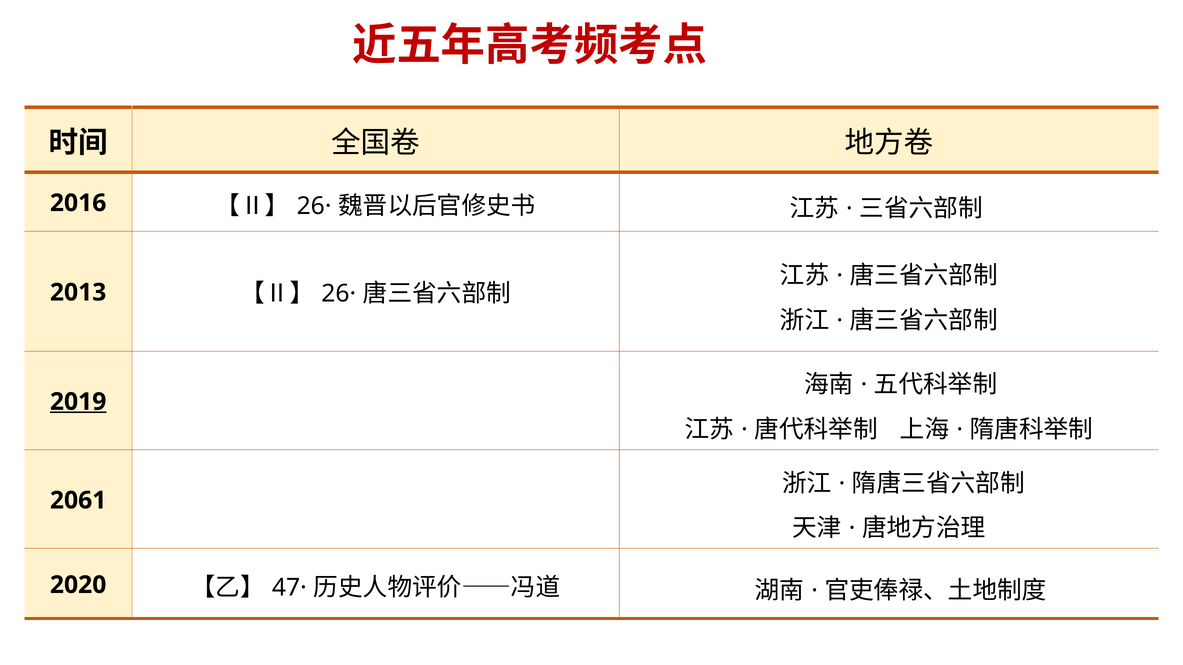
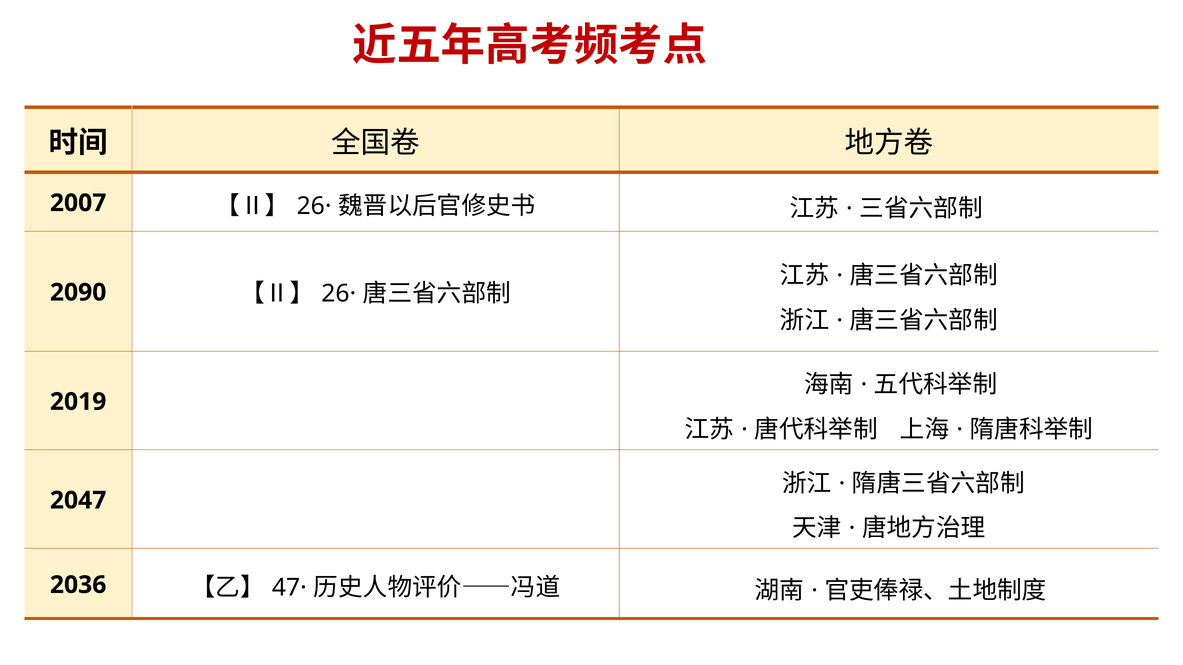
2016: 2016 -> 2007
2013: 2013 -> 2090
2019 underline: present -> none
2061: 2061 -> 2047
2020: 2020 -> 2036
